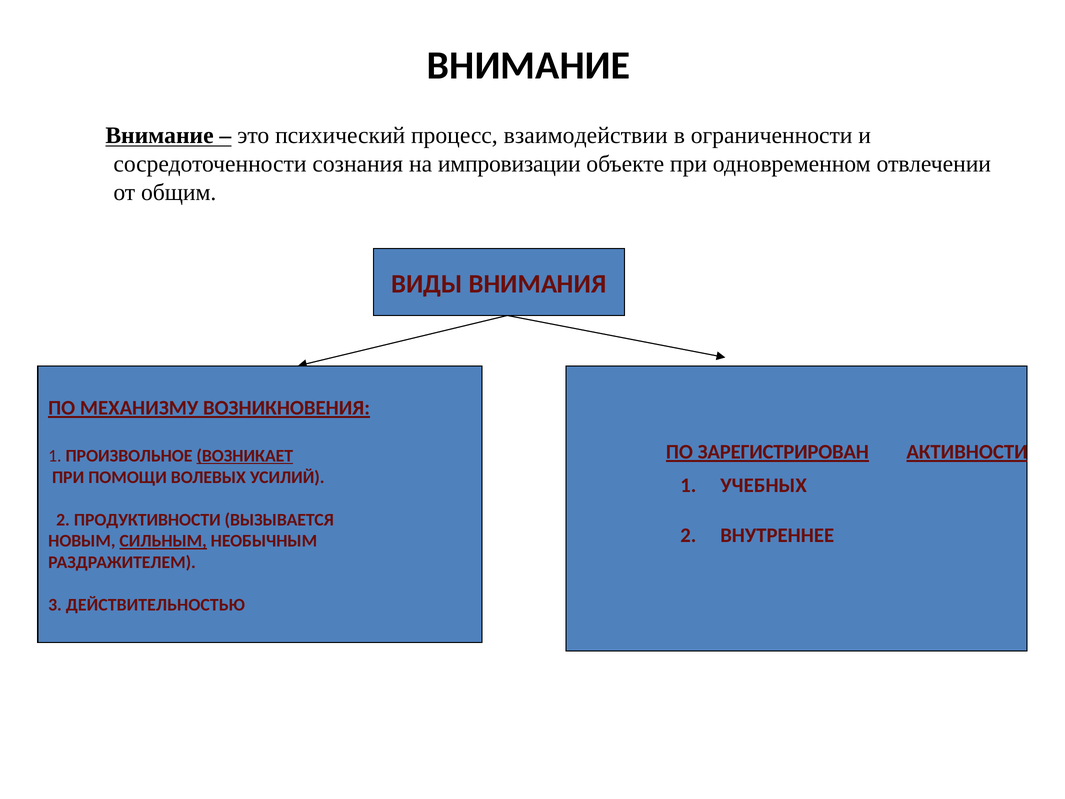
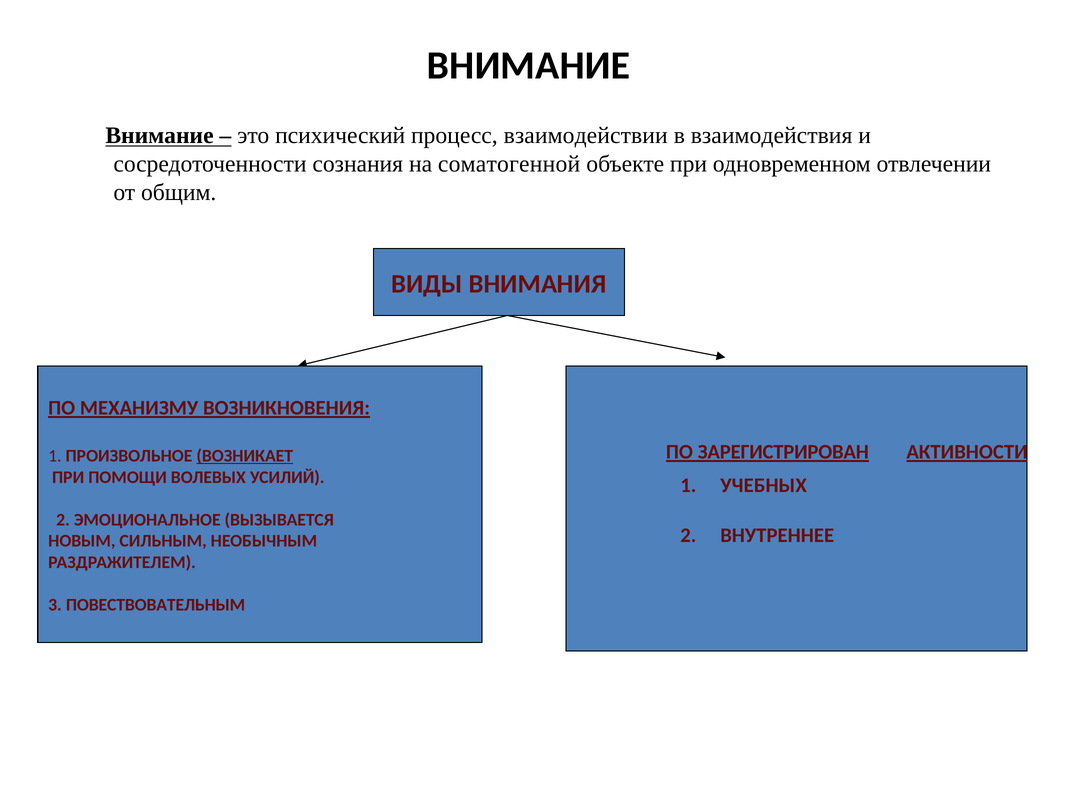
ограниченности: ограниченности -> взаимодействия
импровизации: импровизации -> соматогенной
ПРОДУКТИВНОСТИ: ПРОДУКТИВНОСТИ -> ЭМОЦИОНАЛЬНОЕ
СИЛЬНЫМ underline: present -> none
ДЕЙСТВИТЕЛЬНОСТЬЮ: ДЕЙСТВИТЕЛЬНОСТЬЮ -> ПОВЕСТВОВАТЕЛЬНЫМ
